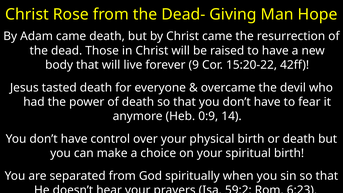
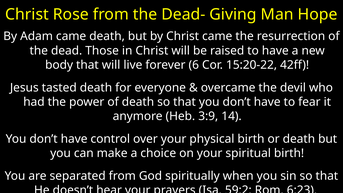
9: 9 -> 6
0:9: 0:9 -> 3:9
